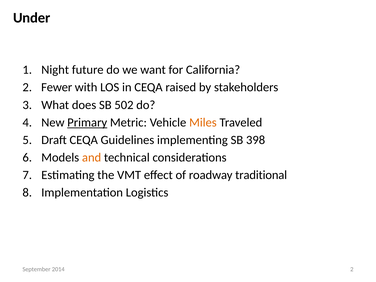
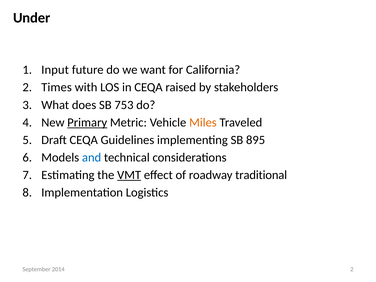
Night: Night -> Input
Fewer: Fewer -> Times
502: 502 -> 753
398: 398 -> 895
and colour: orange -> blue
VMT underline: none -> present
